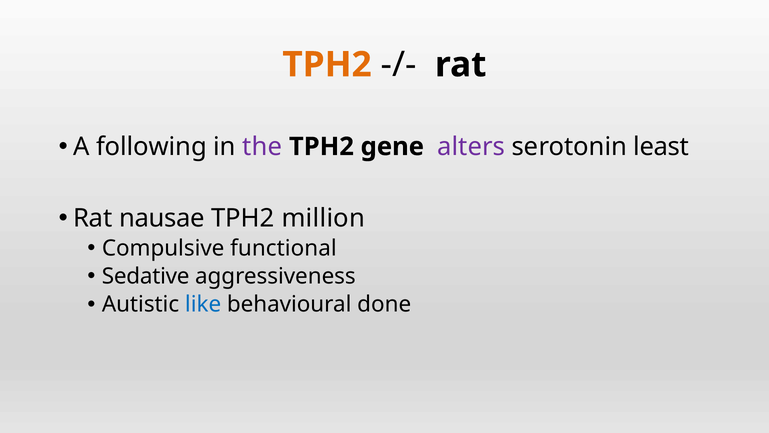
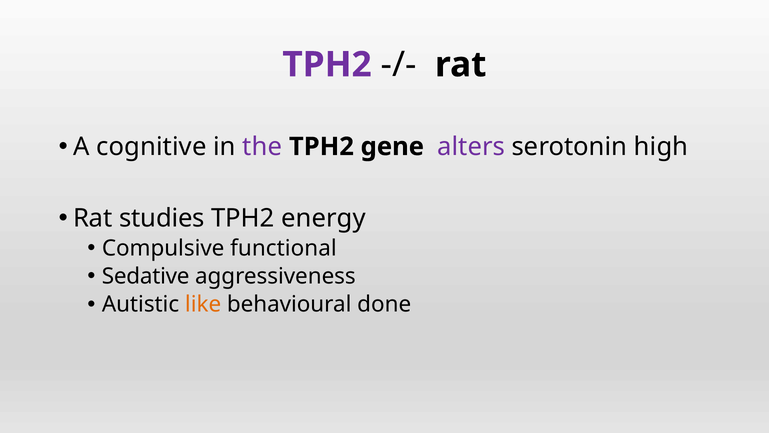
TPH2 at (327, 65) colour: orange -> purple
following: following -> cognitive
least: least -> high
nausae: nausae -> studies
million: million -> energy
like colour: blue -> orange
